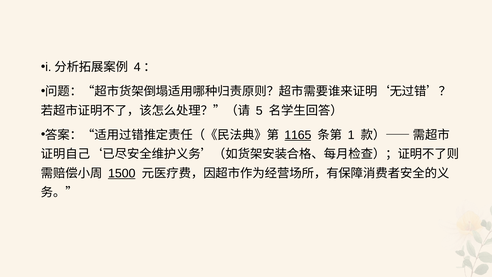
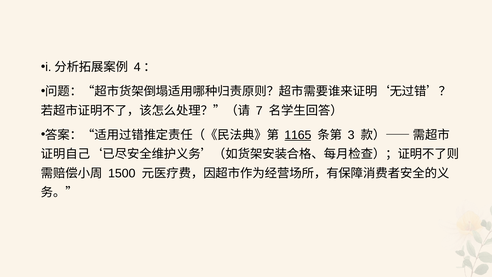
5: 5 -> 7
1: 1 -> 3
1500 underline: present -> none
